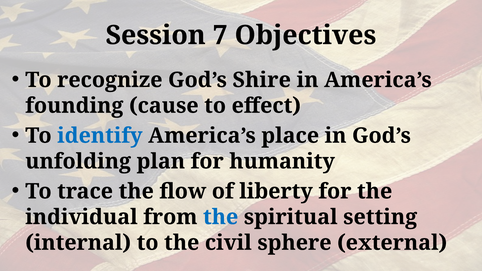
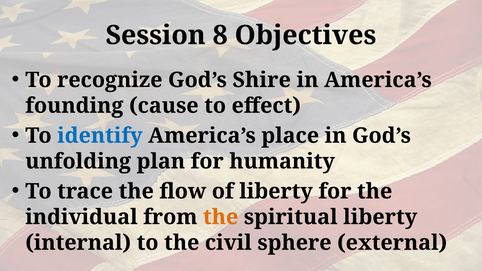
7: 7 -> 8
the at (221, 217) colour: blue -> orange
spiritual setting: setting -> liberty
